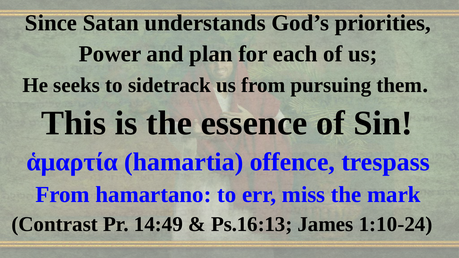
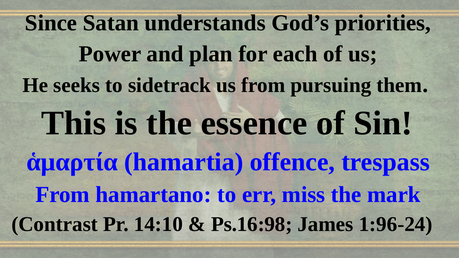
14:49: 14:49 -> 14:10
Ps.16:13: Ps.16:13 -> Ps.16:98
1:10-24: 1:10-24 -> 1:96-24
